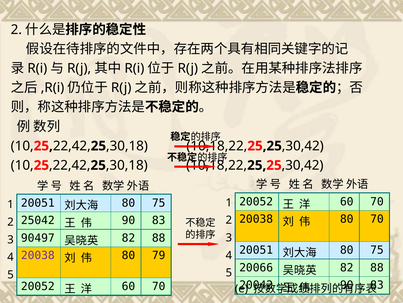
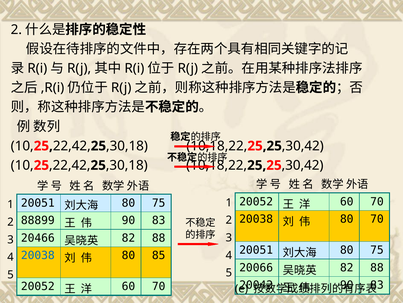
25042: 25042 -> 88899
90497: 90497 -> 20466
20038 at (38, 255) colour: purple -> blue
79: 79 -> 85
